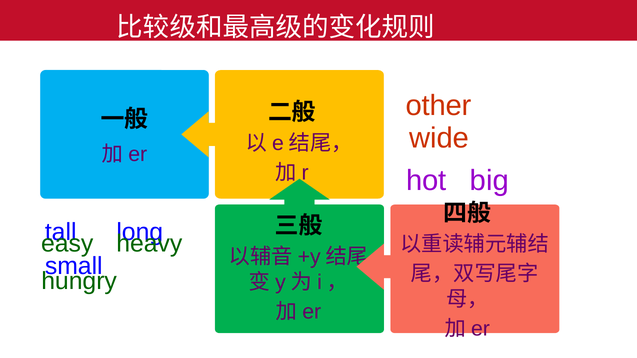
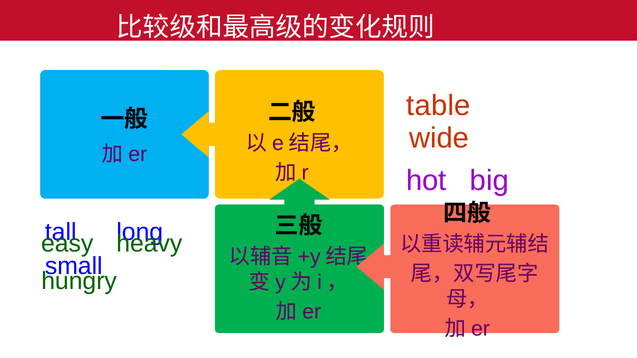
other: other -> table
